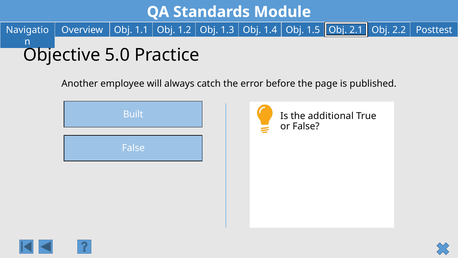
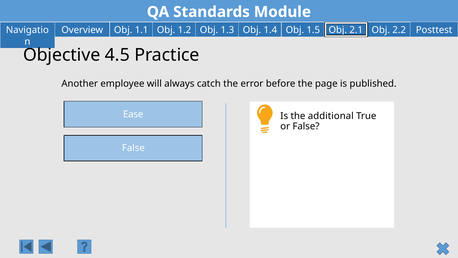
5.0: 5.0 -> 4.5
Built: Built -> Ease
